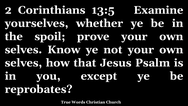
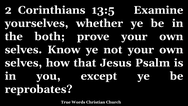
spoil: spoil -> both
